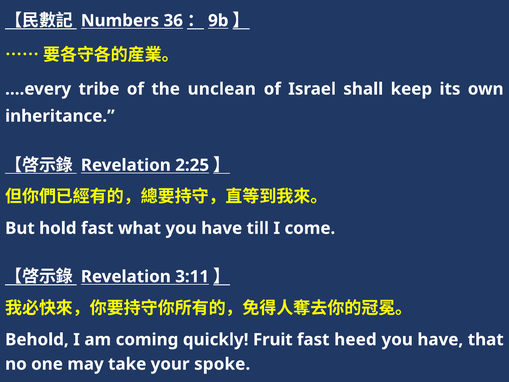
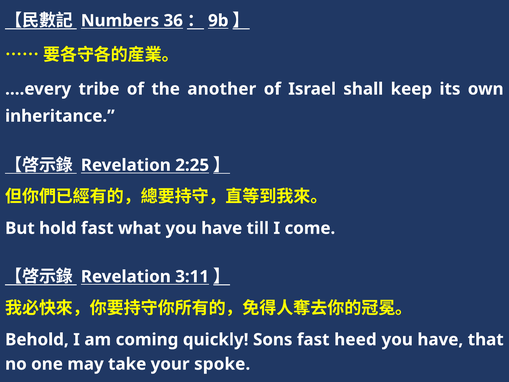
unclean: unclean -> another
Fruit: Fruit -> Sons
